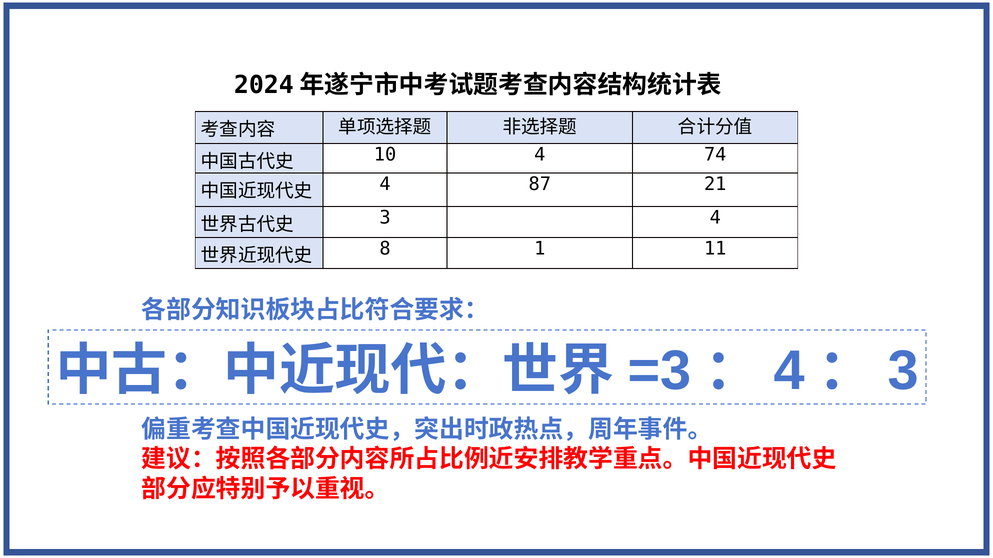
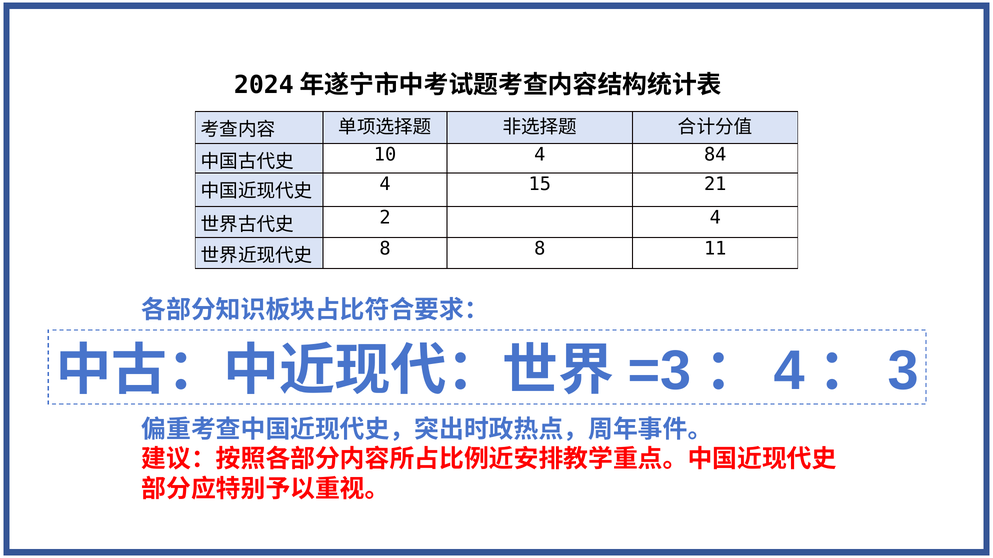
74: 74 -> 84
87: 87 -> 15
3 at (385, 218): 3 -> 2
8 1: 1 -> 8
